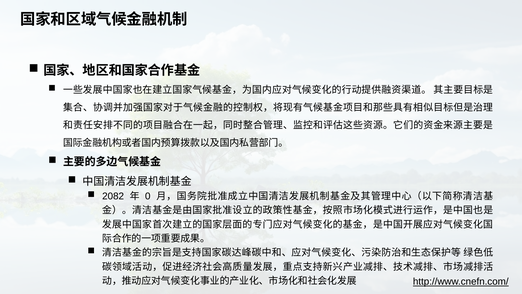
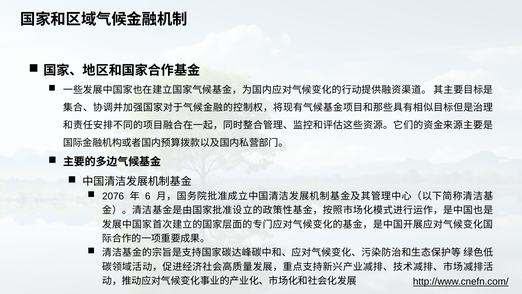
2082: 2082 -> 2076
0: 0 -> 6
